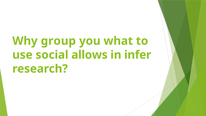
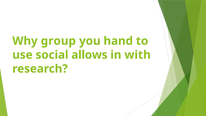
what: what -> hand
infer: infer -> with
